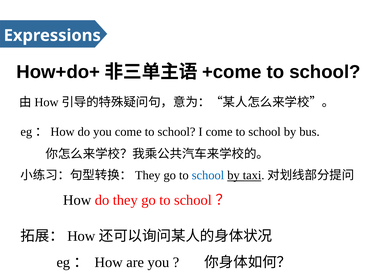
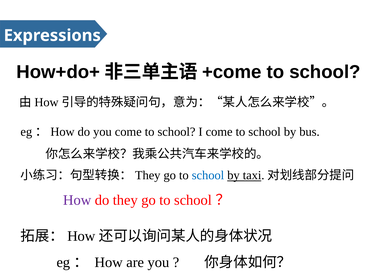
How at (77, 200) colour: black -> purple
